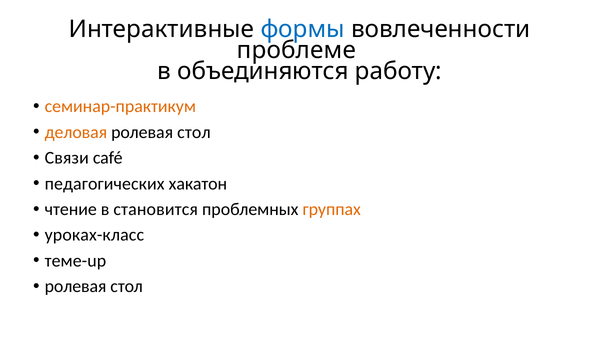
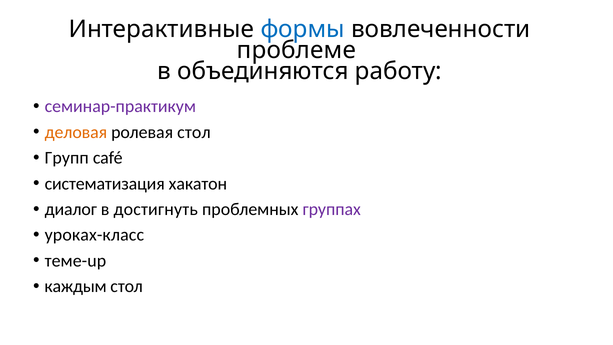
семинар-практикум colour: orange -> purple
Связи: Связи -> Групп
педагогических: педагогических -> систематизация
чтение: чтение -> диалог
становится: становится -> достигнуть
группах colour: orange -> purple
ролевая at (76, 286): ролевая -> каждым
